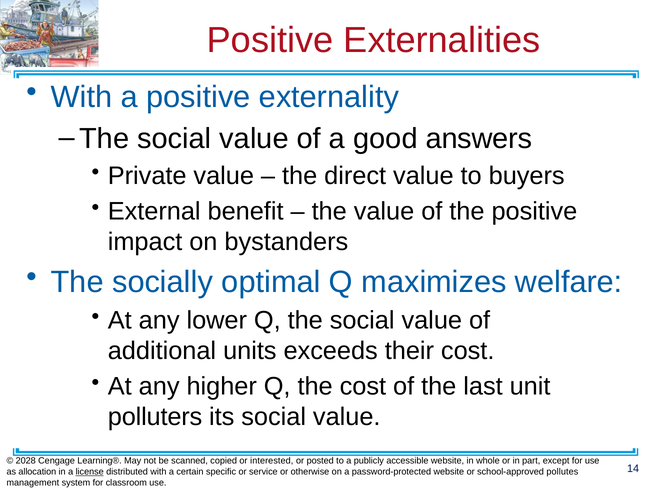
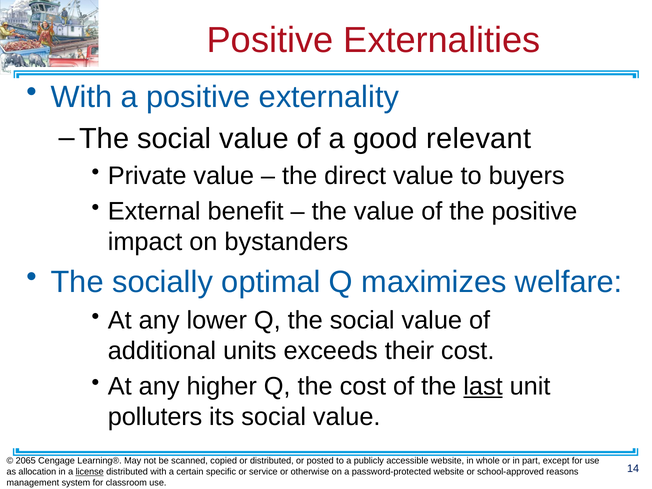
answers: answers -> relevant
last underline: none -> present
2028: 2028 -> 2065
or interested: interested -> distributed
pollutes: pollutes -> reasons
